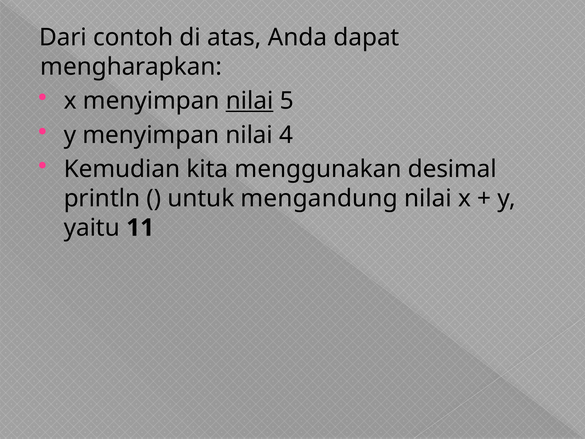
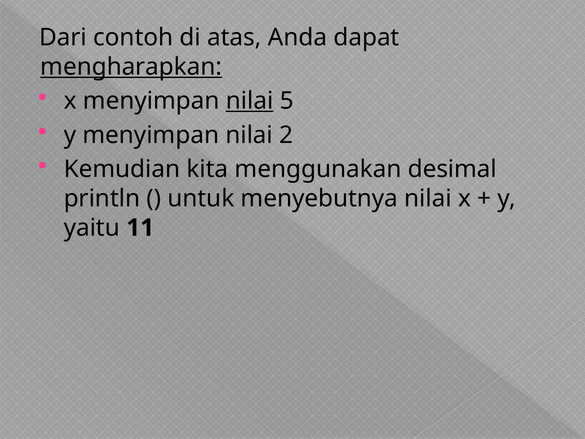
mengharapkan underline: none -> present
4: 4 -> 2
mengandung: mengandung -> menyebutnya
